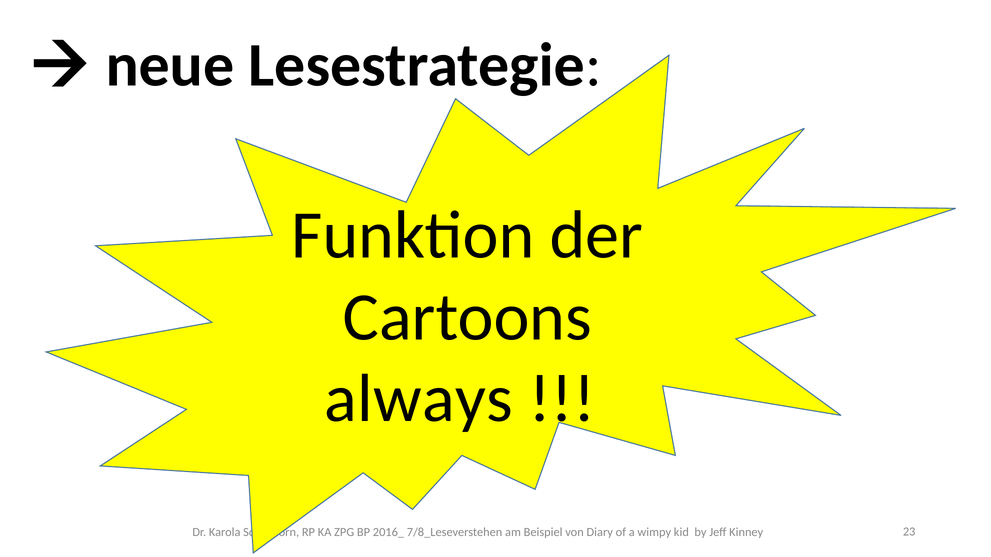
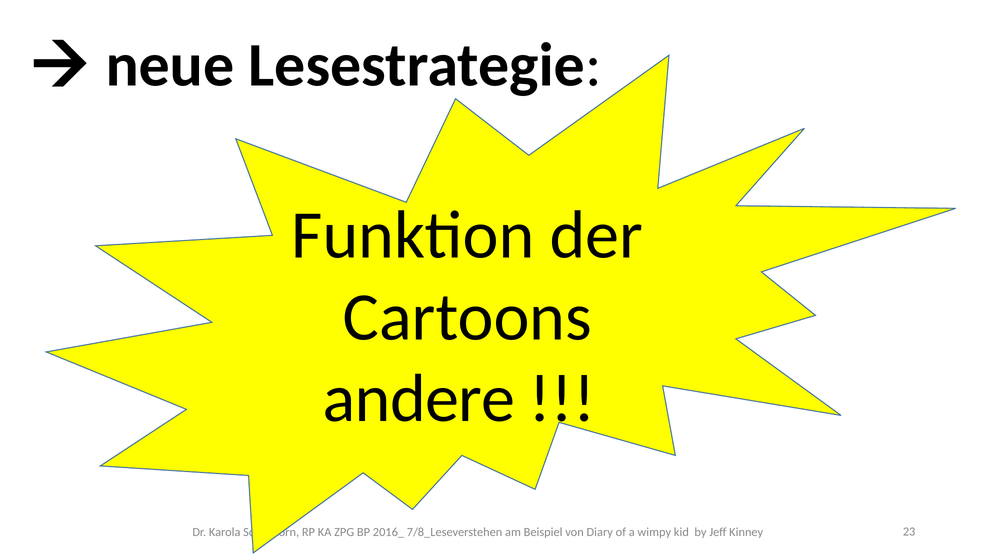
always: always -> andere
